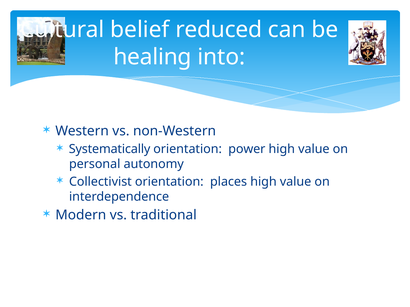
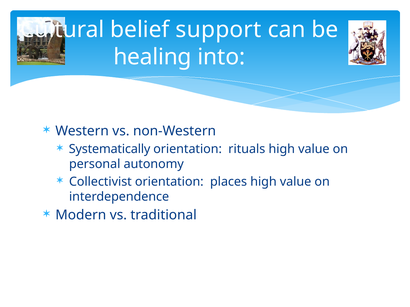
reduced: reduced -> support
power: power -> rituals
